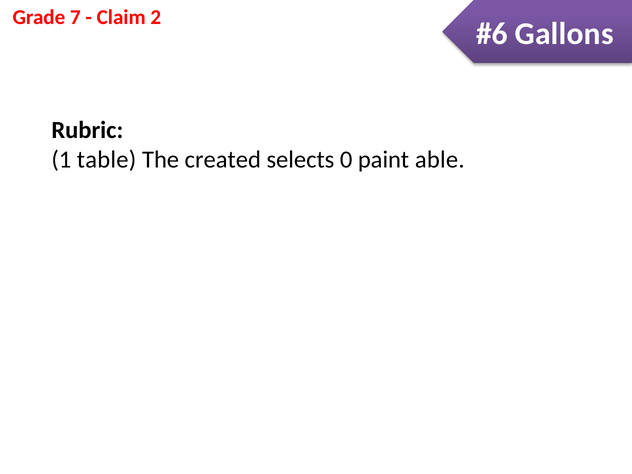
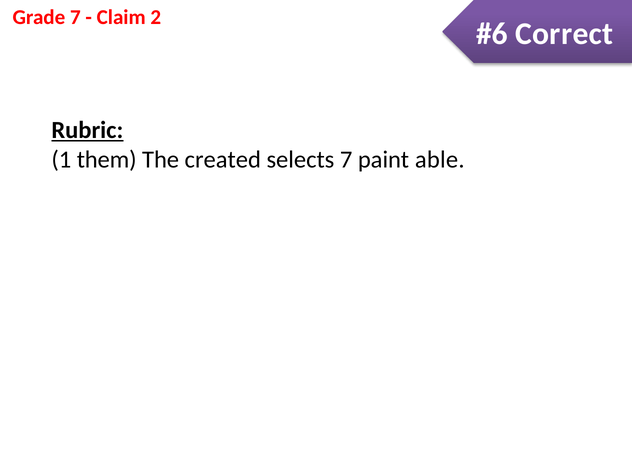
Gallons: Gallons -> Correct
Rubric underline: none -> present
table: table -> them
selects 0: 0 -> 7
